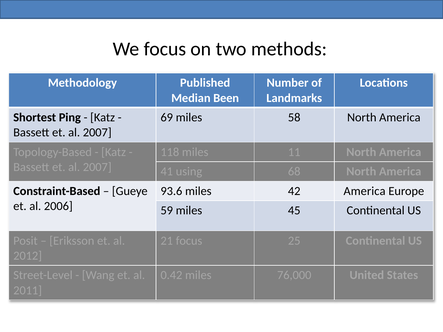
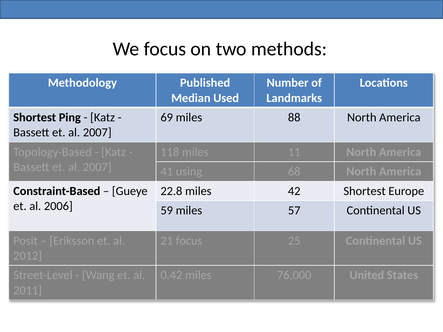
Been: Been -> Used
58: 58 -> 88
93.6: 93.6 -> 22.8
42 America: America -> Shortest
45: 45 -> 57
